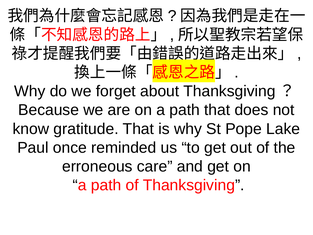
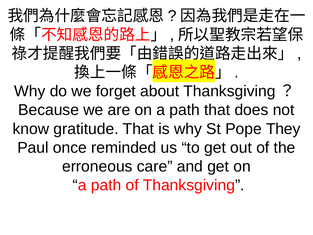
Lake: Lake -> They
